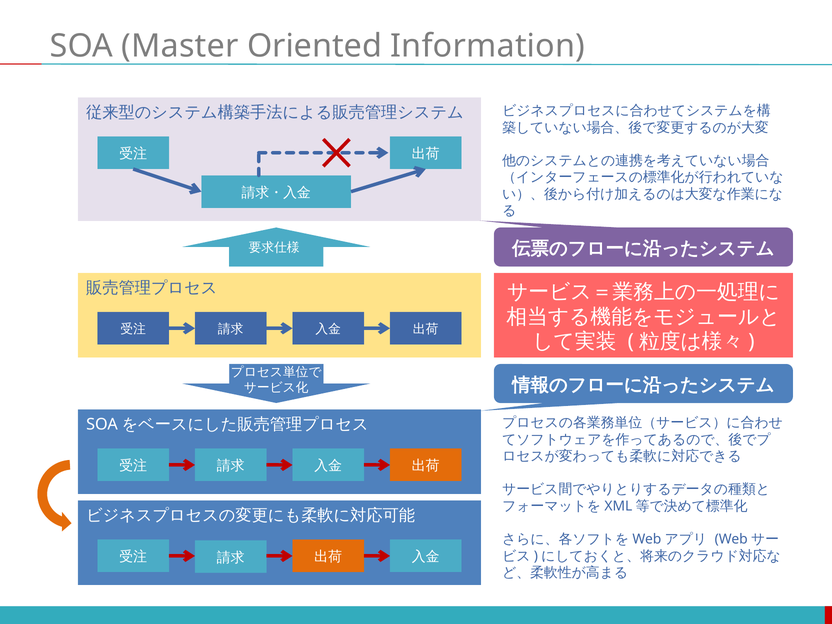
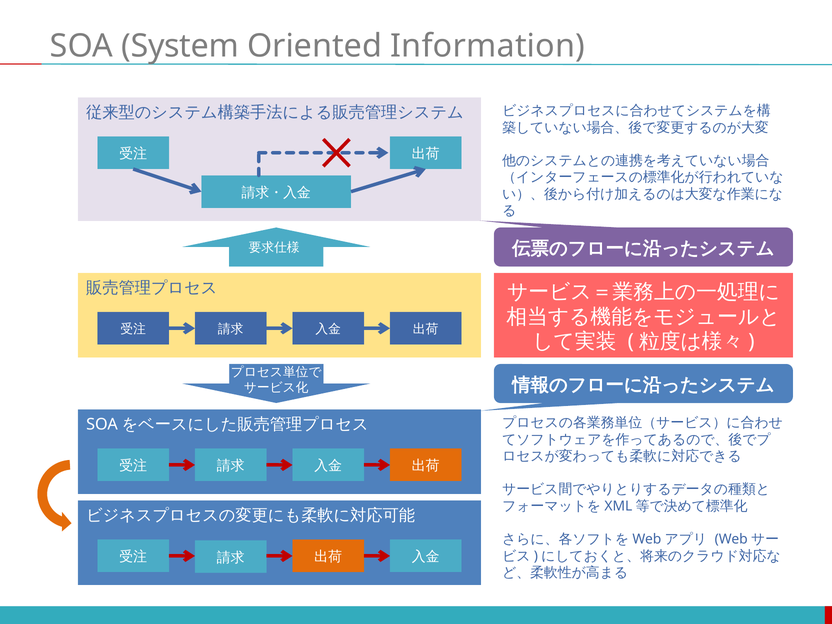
Master: Master -> System
